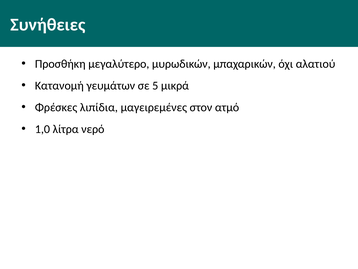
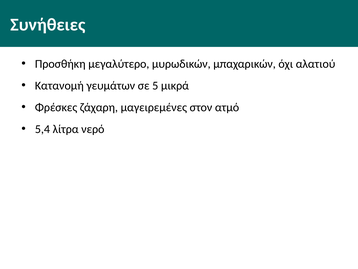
λιπίδια: λιπίδια -> ζάχαρη
1,0: 1,0 -> 5,4
